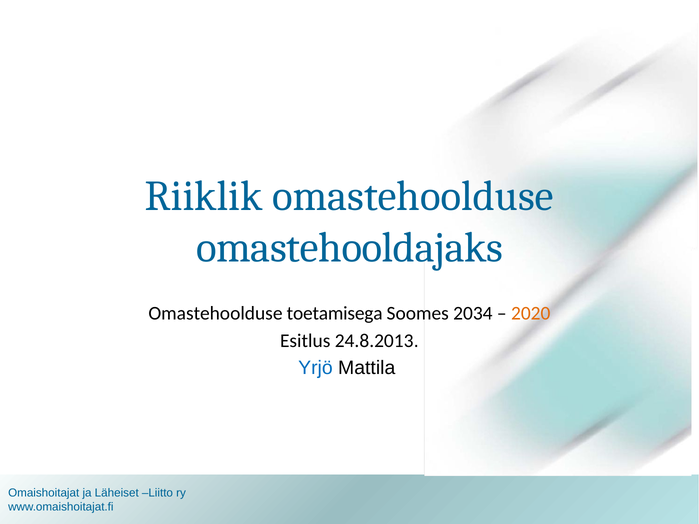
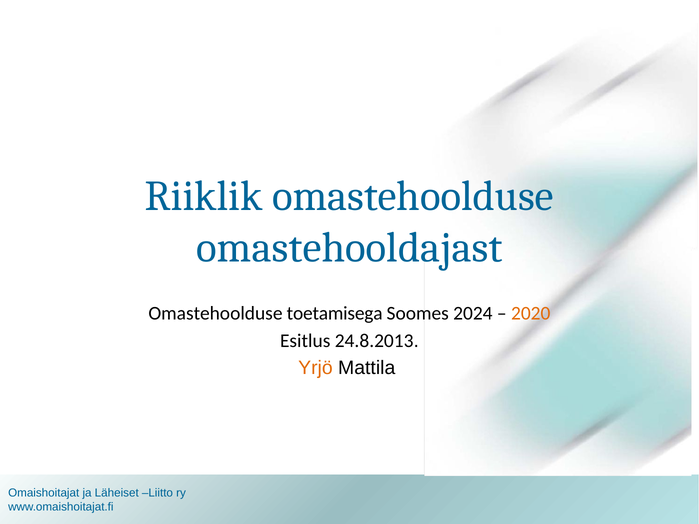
omastehooldajaks: omastehooldajaks -> omastehooldajast
2034: 2034 -> 2024
Yrjö colour: blue -> orange
